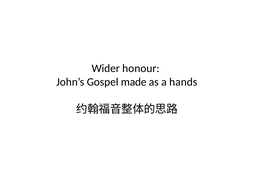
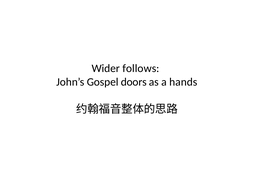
honour: honour -> follows
made: made -> doors
